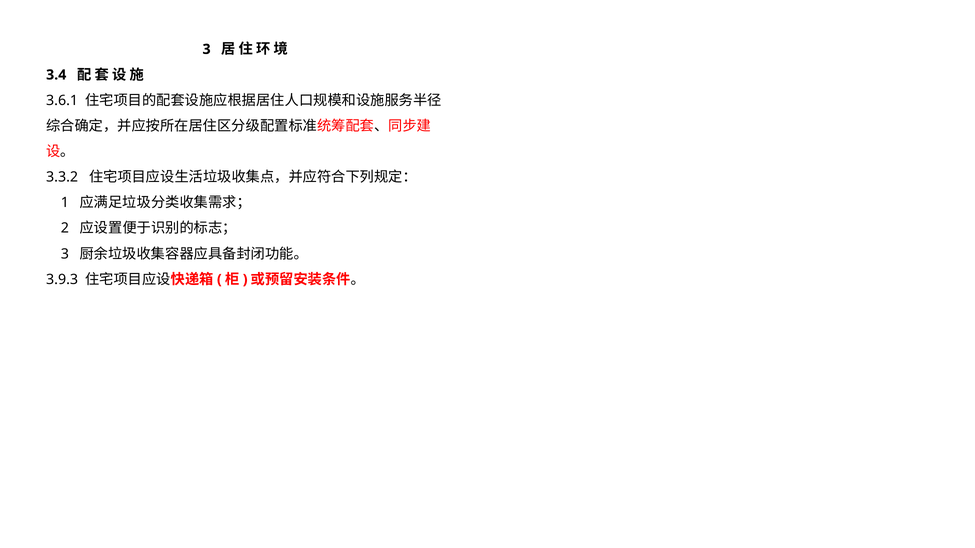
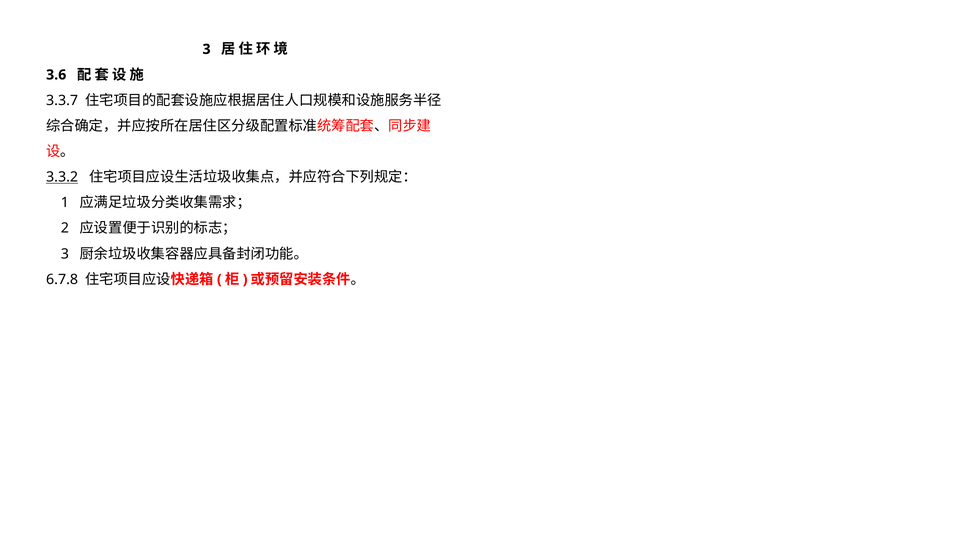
3.4: 3.4 -> 3.6
3.6.1: 3.6.1 -> 3.3.7
3.3.2 underline: none -> present
3.9.3: 3.9.3 -> 6.7.8
